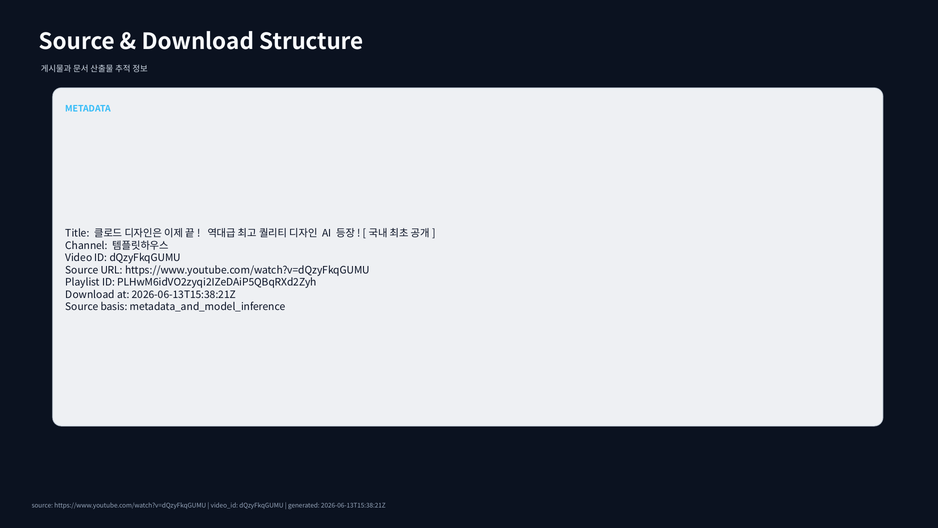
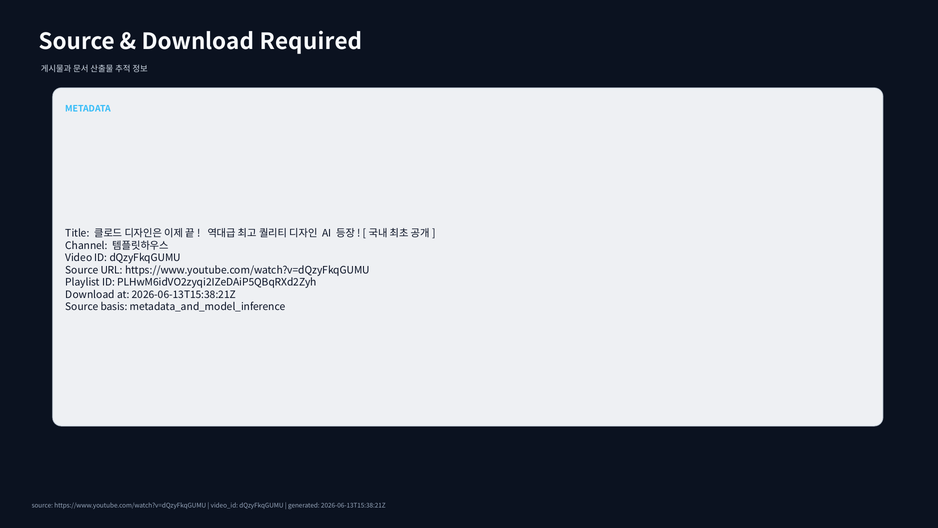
Structure: Structure -> Required
